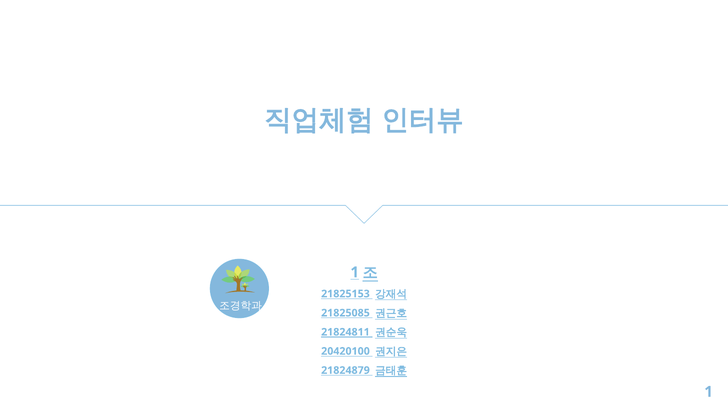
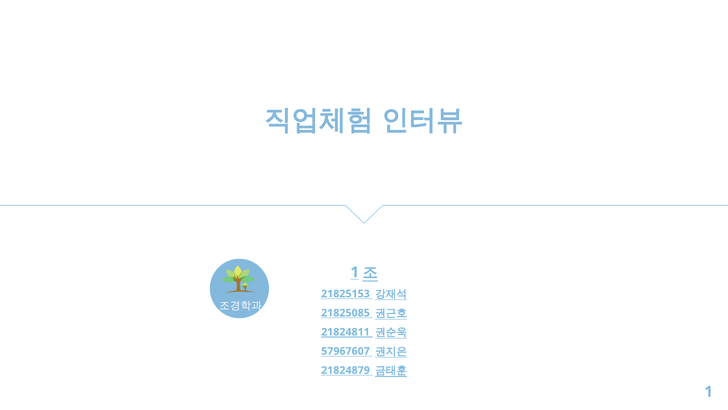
20420100: 20420100 -> 57967607
